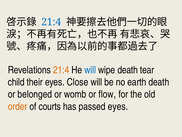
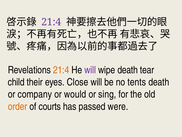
21:4 at (51, 22) colour: blue -> purple
will at (90, 70) colour: blue -> purple
earth: earth -> tents
belonged: belonged -> company
womb: womb -> would
flow: flow -> sing
passed eyes: eyes -> were
